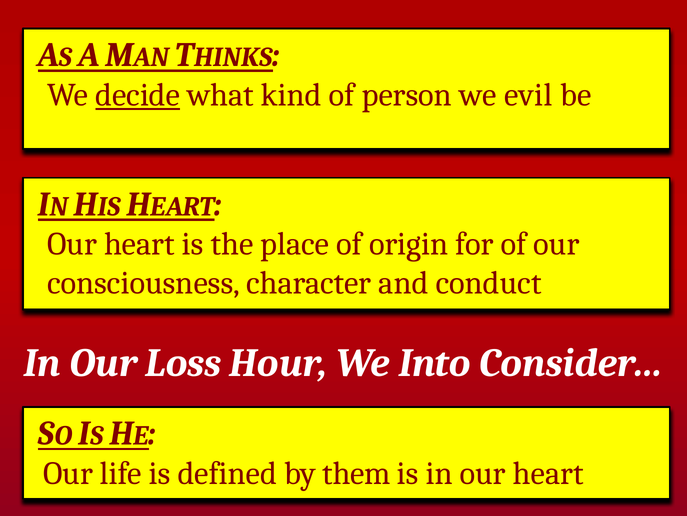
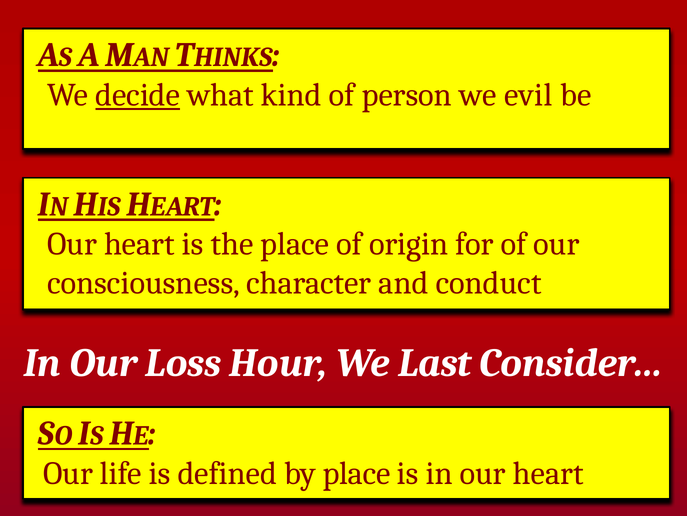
Into: Into -> Last
by them: them -> place
